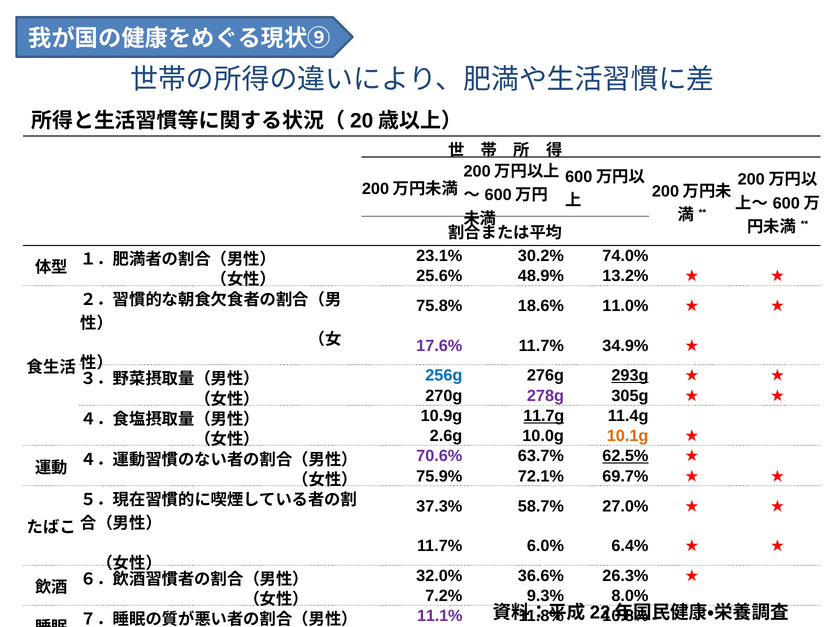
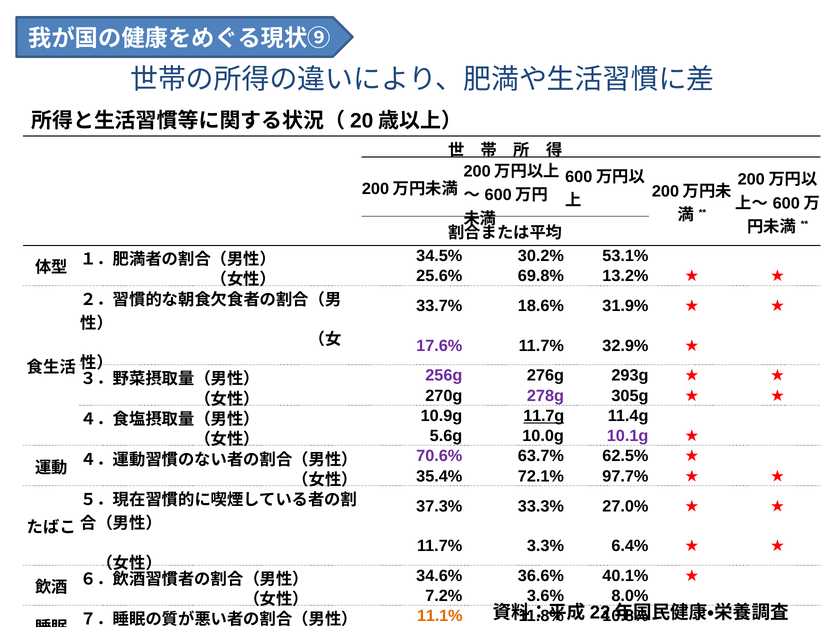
23.1%: 23.1% -> 34.5%
74.0%: 74.0% -> 53.1%
48.9%: 48.9% -> 69.8%
75.8%: 75.8% -> 33.7%
11.0%: 11.0% -> 31.9%
34.9%: 34.9% -> 32.9%
256g colour: blue -> purple
293g underline: present -> none
2.6g: 2.6g -> 5.6g
10.1g colour: orange -> purple
62.5% underline: present -> none
75.9%: 75.9% -> 35.4%
69.7%: 69.7% -> 97.7%
58.7%: 58.7% -> 33.3%
6.0%: 6.0% -> 3.3%
32.0%: 32.0% -> 34.6%
26.3%: 26.3% -> 40.1%
9.3%: 9.3% -> 3.6%
11.1% colour: purple -> orange
